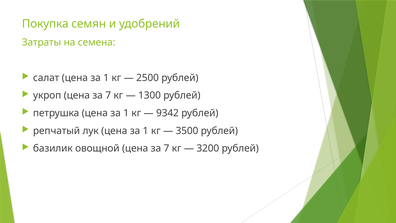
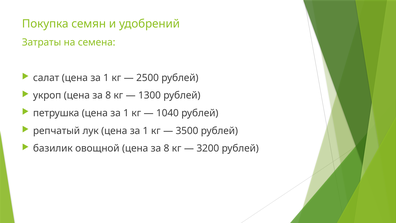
укроп цена за 7: 7 -> 8
9342: 9342 -> 1040
овощной цена за 7: 7 -> 8
